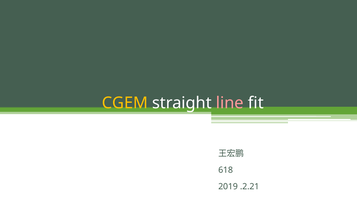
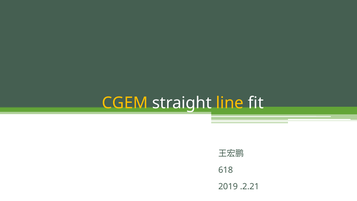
line colour: pink -> yellow
